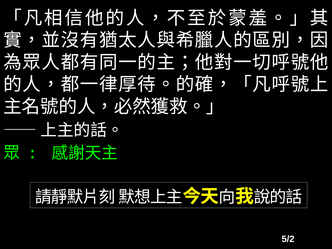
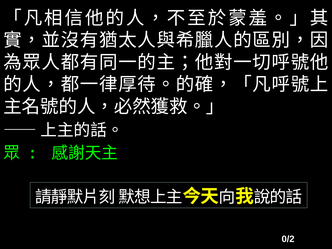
5/2: 5/2 -> 0/2
